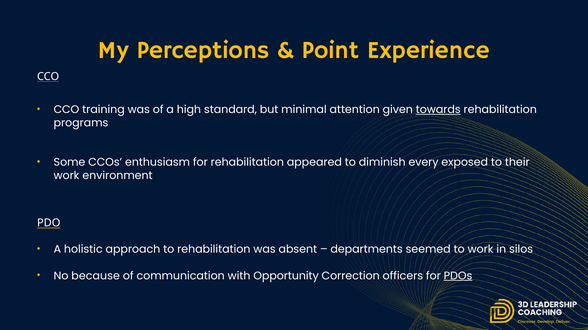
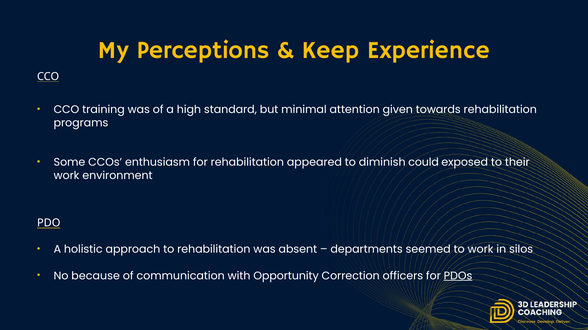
Point: Point -> Keep
towards underline: present -> none
every: every -> could
